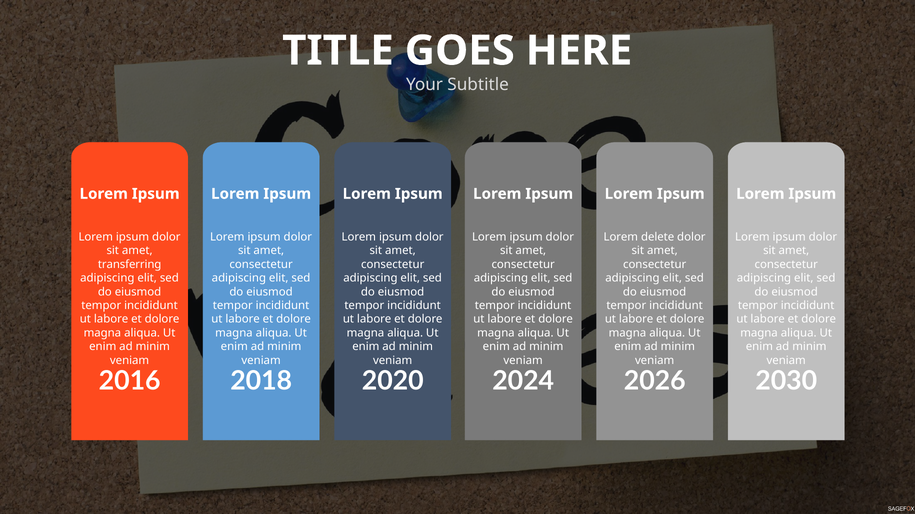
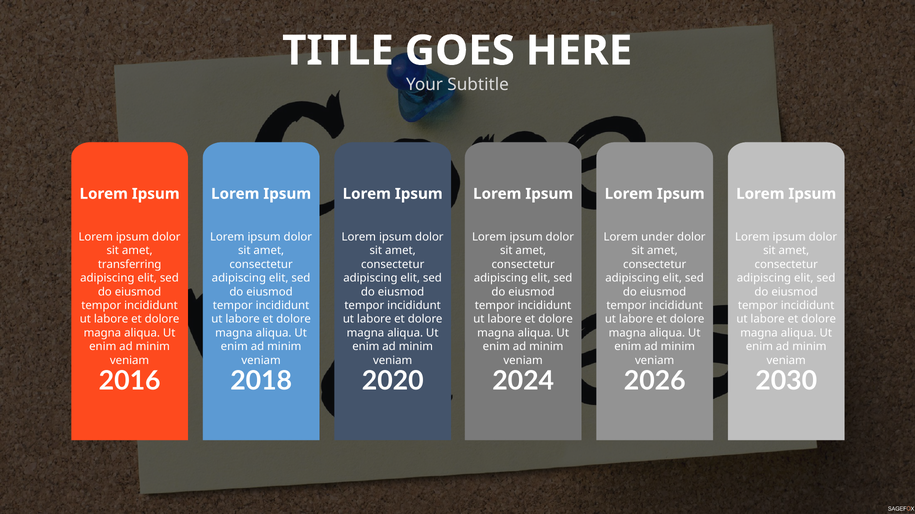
delete: delete -> under
